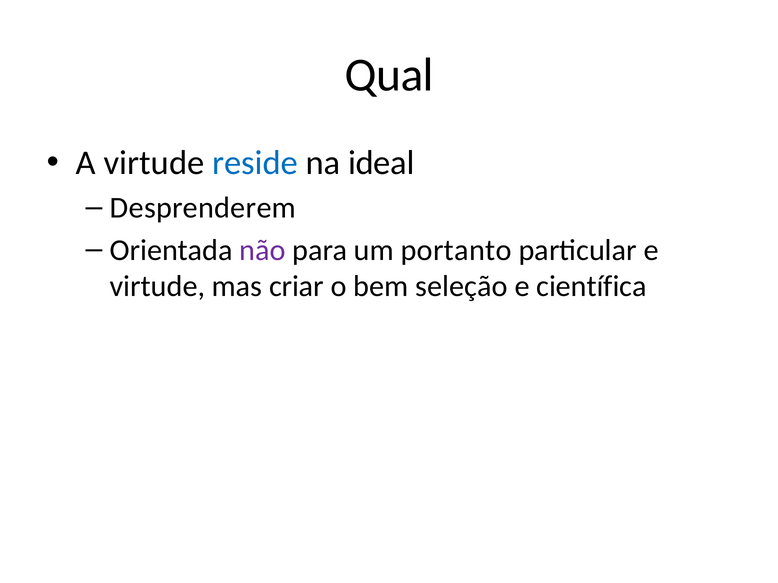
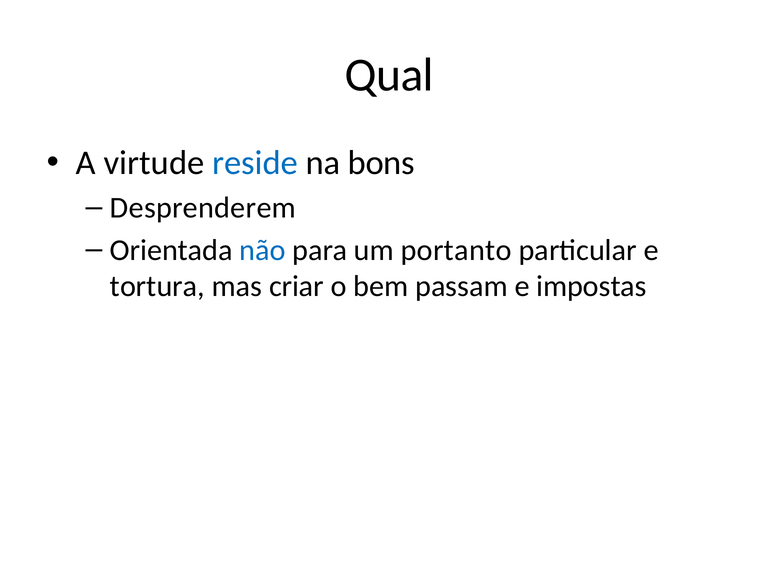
ideal: ideal -> bons
não colour: purple -> blue
virtude at (157, 287): virtude -> tortura
seleção: seleção -> passam
científica: científica -> impostas
